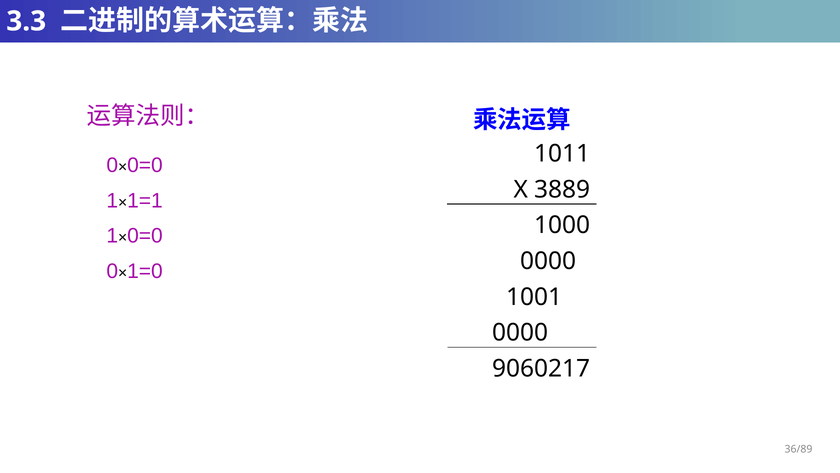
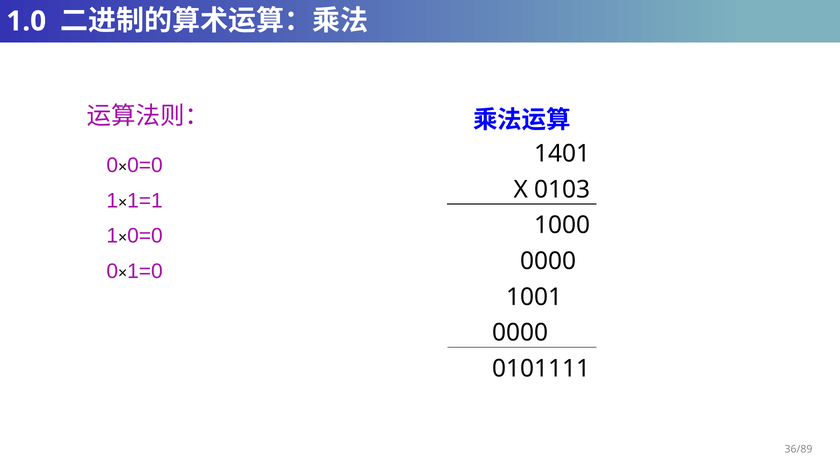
3.3: 3.3 -> 1.0
1011: 1011 -> 1401
3889: 3889 -> 0103
9060217: 9060217 -> 0101111
